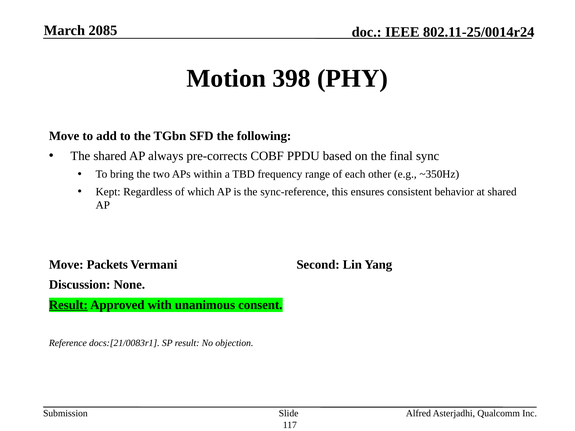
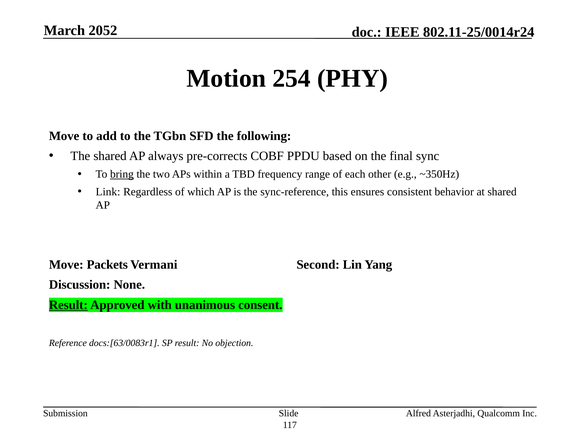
2085: 2085 -> 2052
398: 398 -> 254
bring underline: none -> present
Kept: Kept -> Link
docs:[21/0083r1: docs:[21/0083r1 -> docs:[63/0083r1
